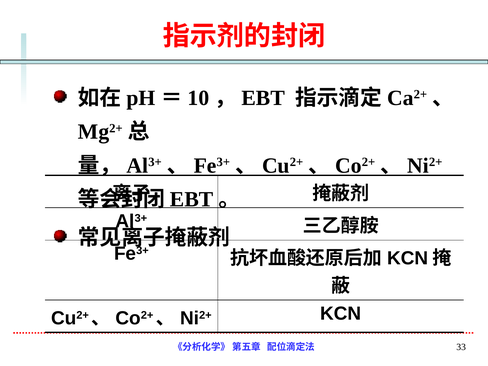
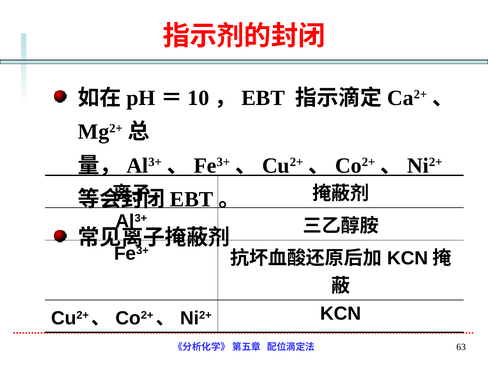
33: 33 -> 63
